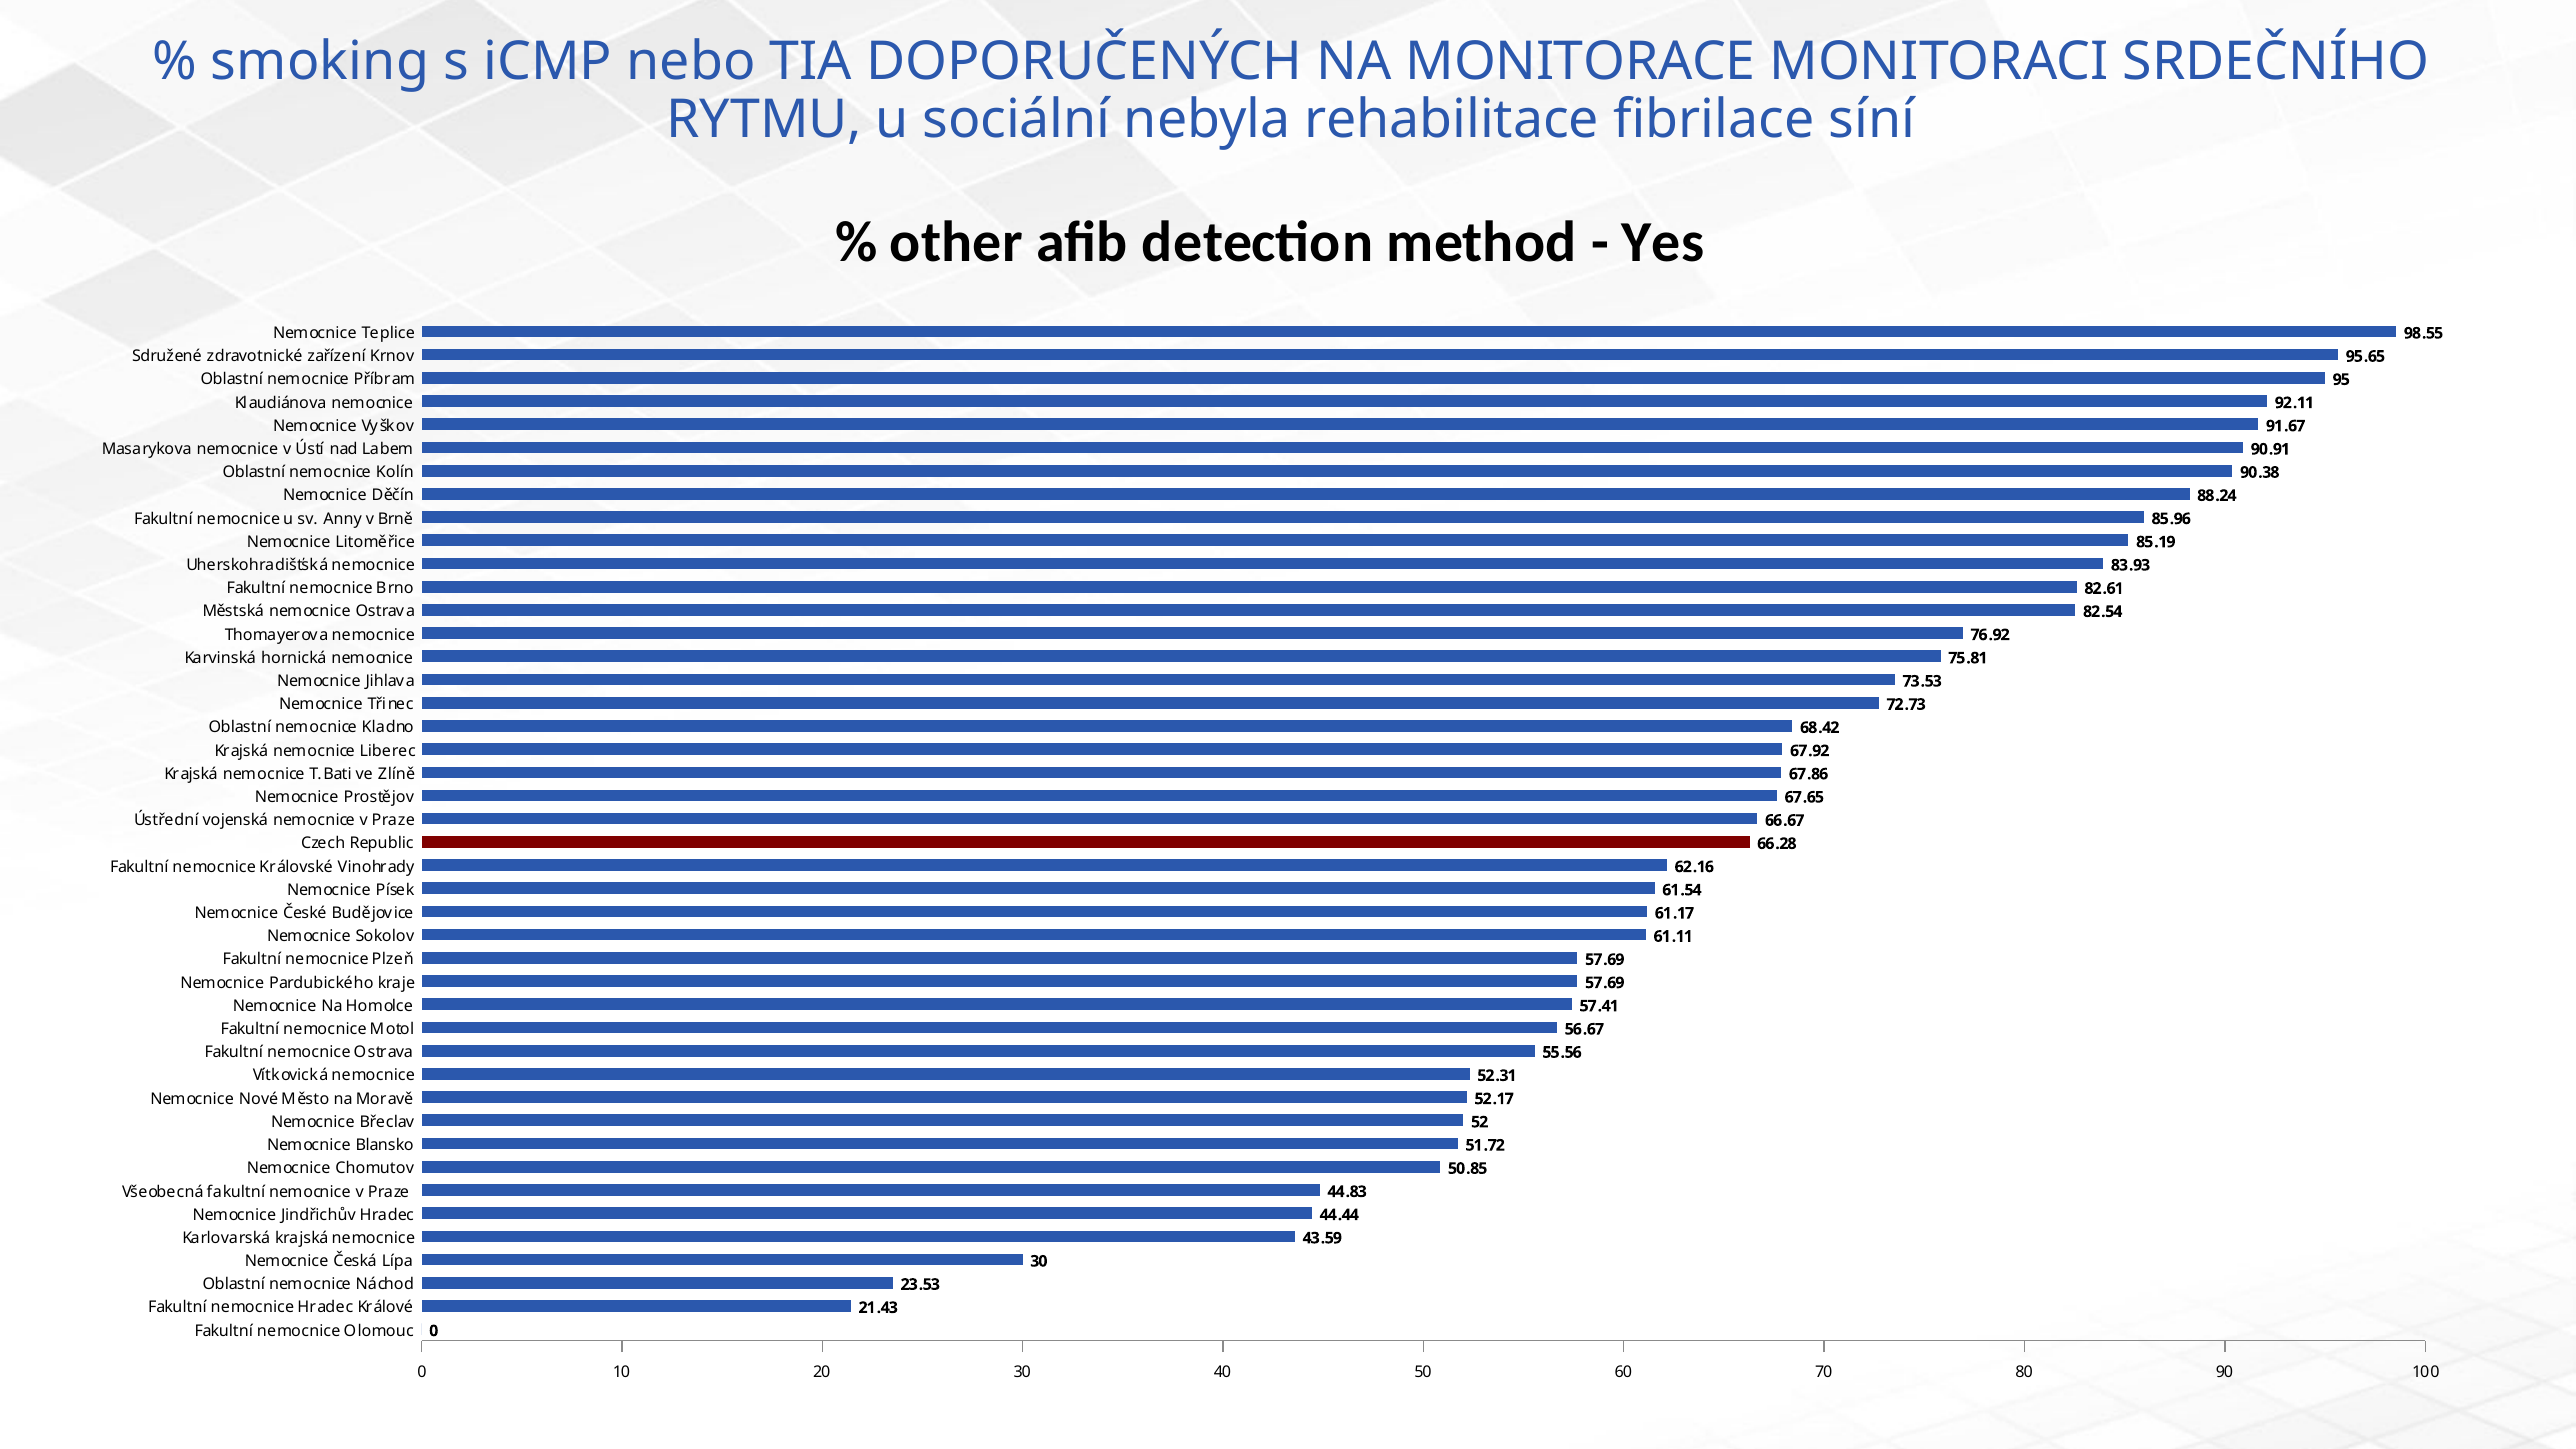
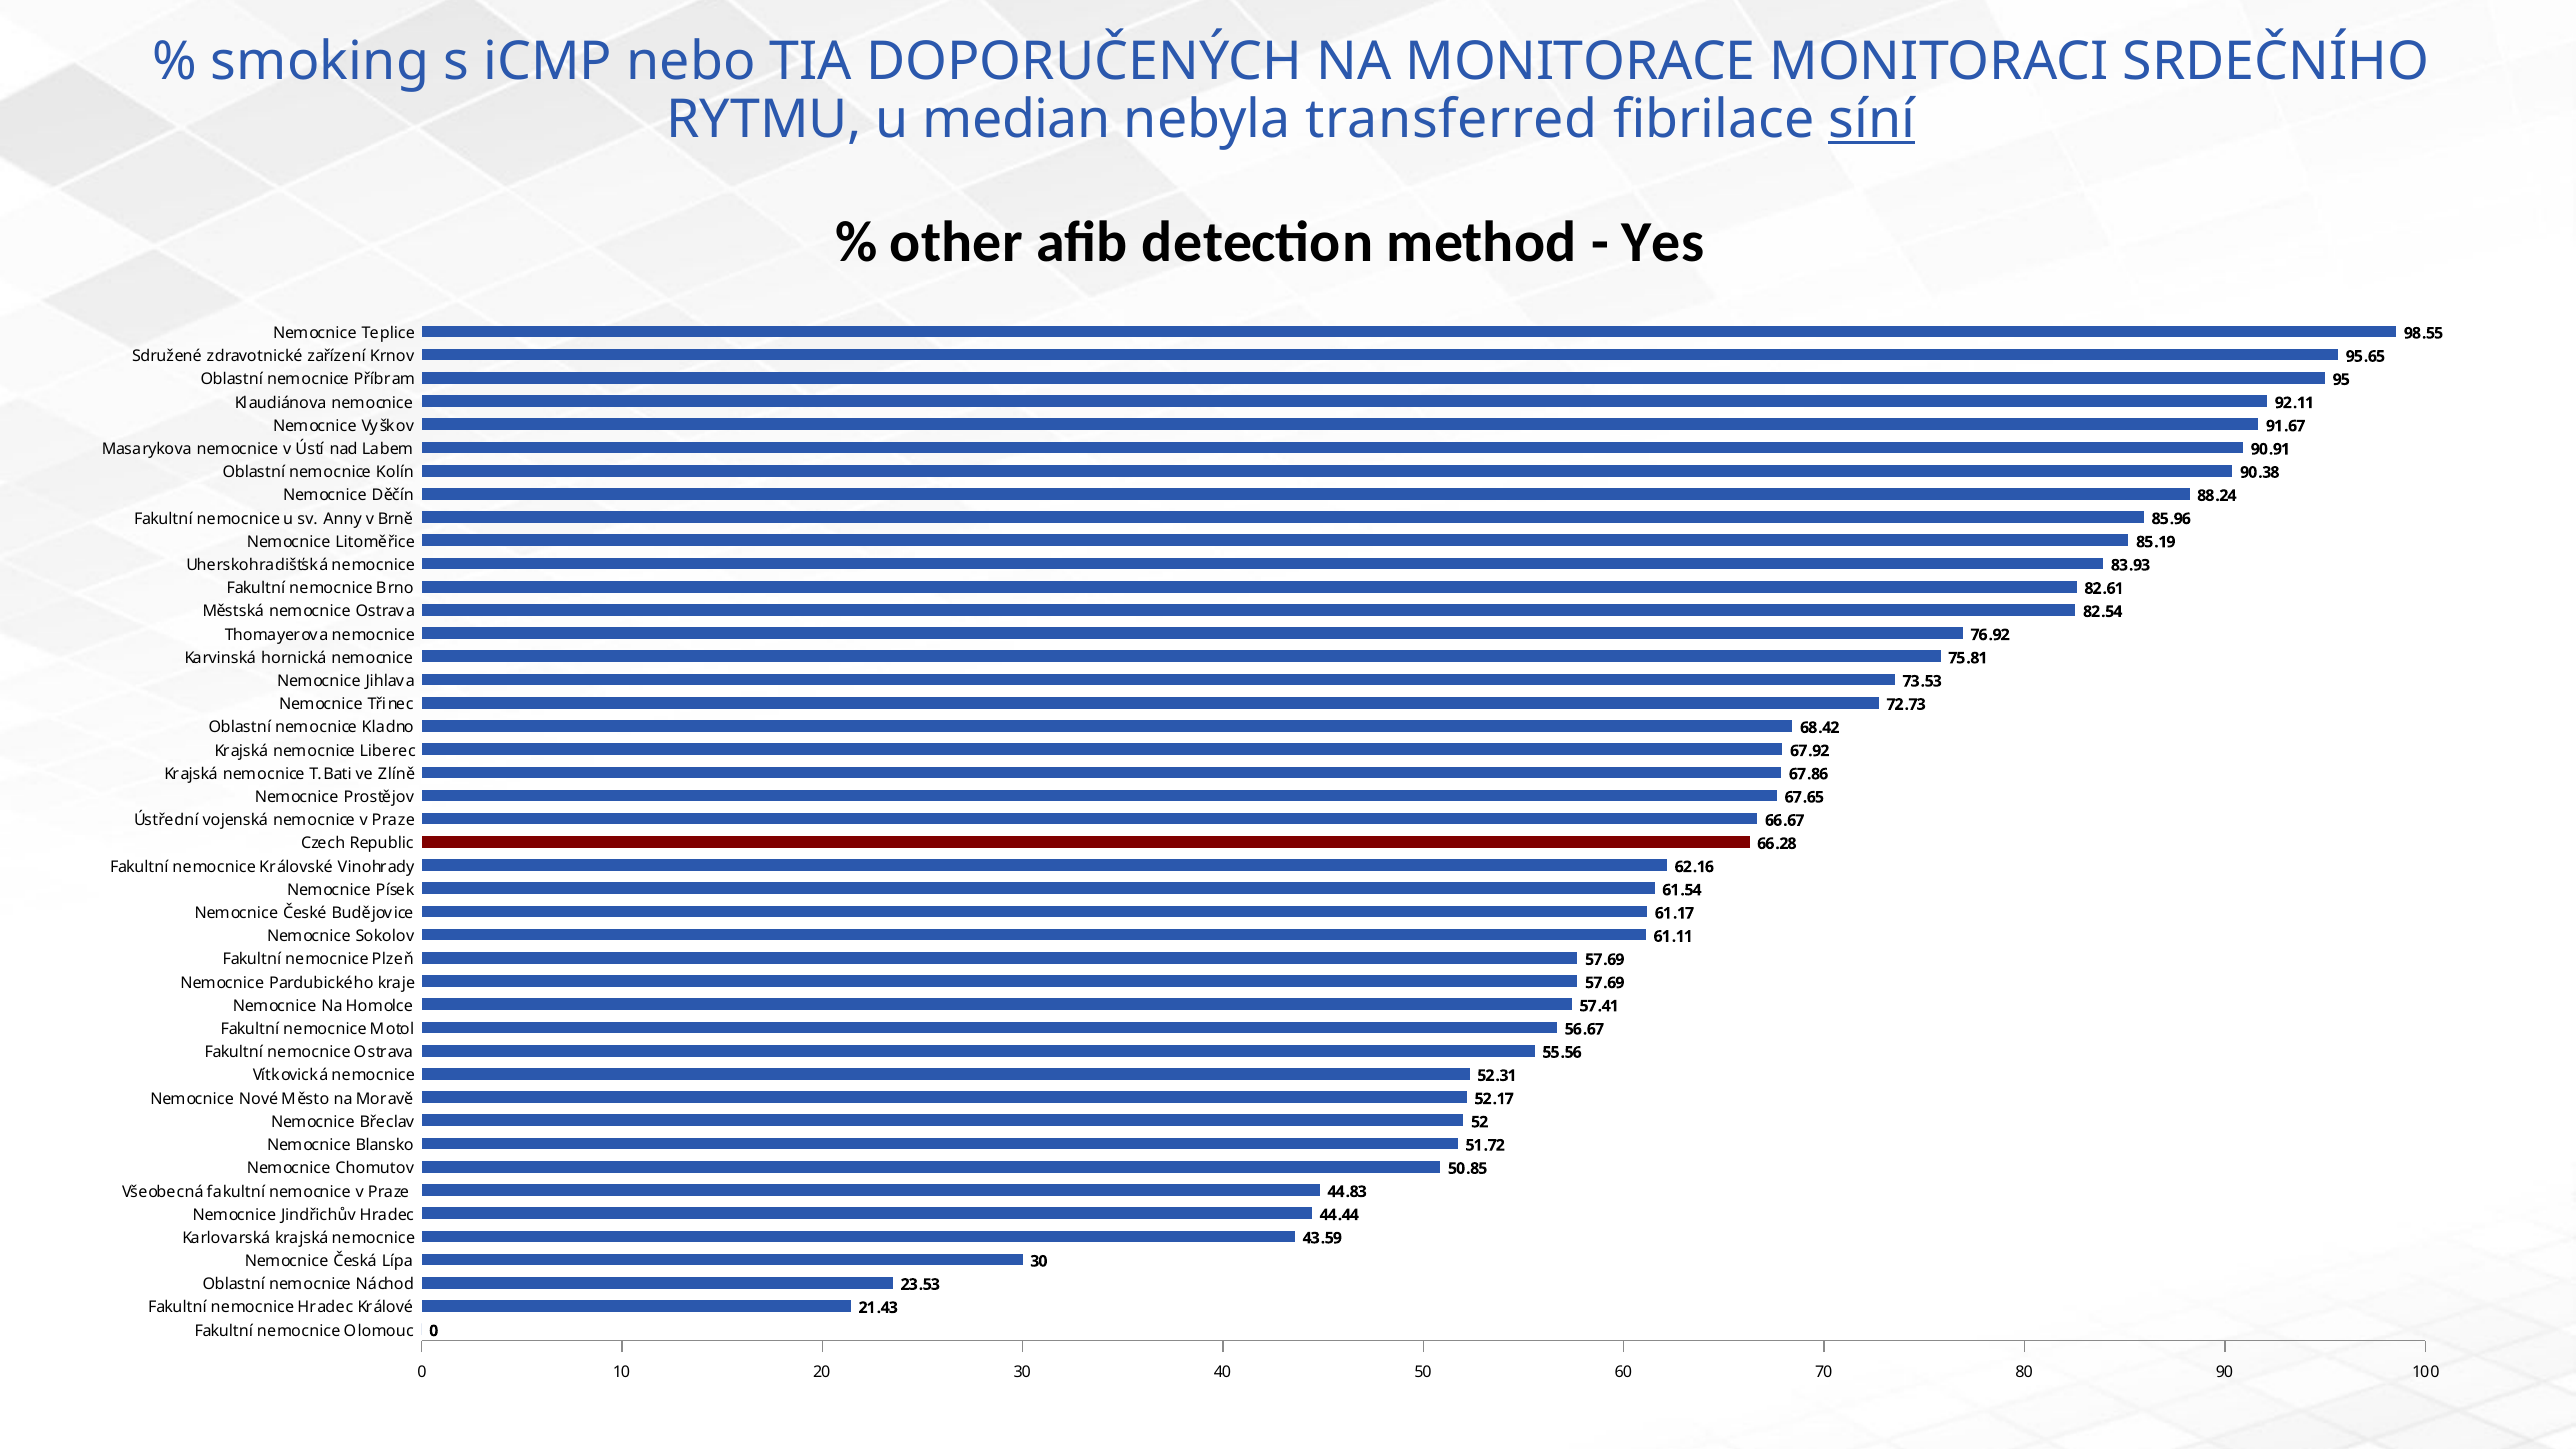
sociální: sociální -> median
rehabilitace: rehabilitace -> transferred
síní underline: none -> present
